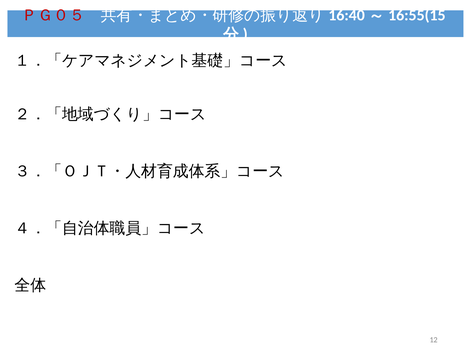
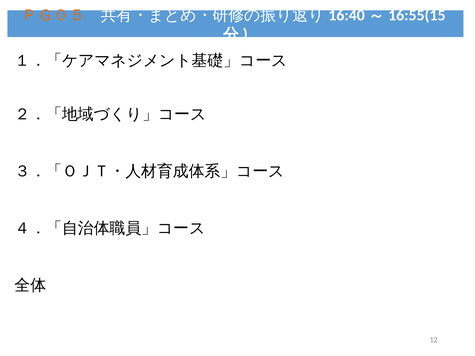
ＰＧ０５ colour: red -> orange
